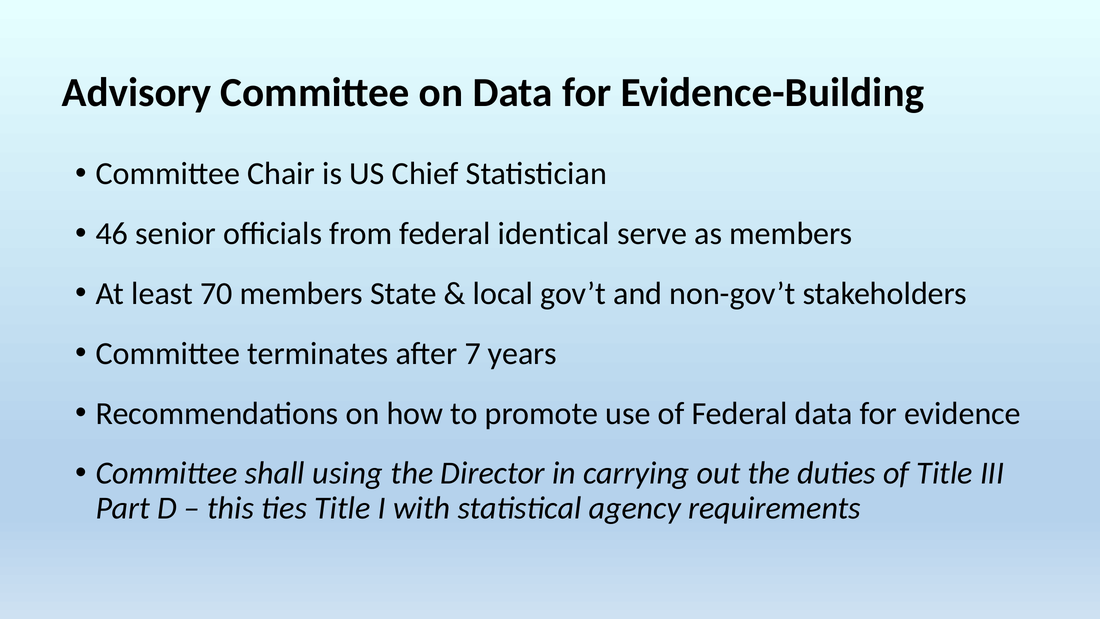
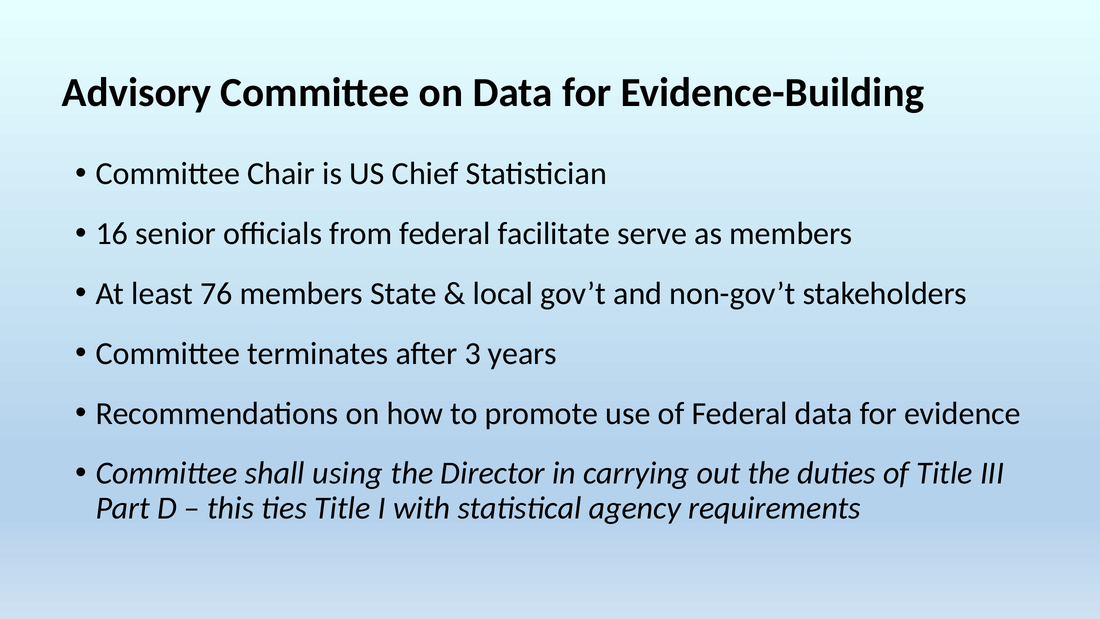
46: 46 -> 16
identical: identical -> facilitate
70: 70 -> 76
7: 7 -> 3
